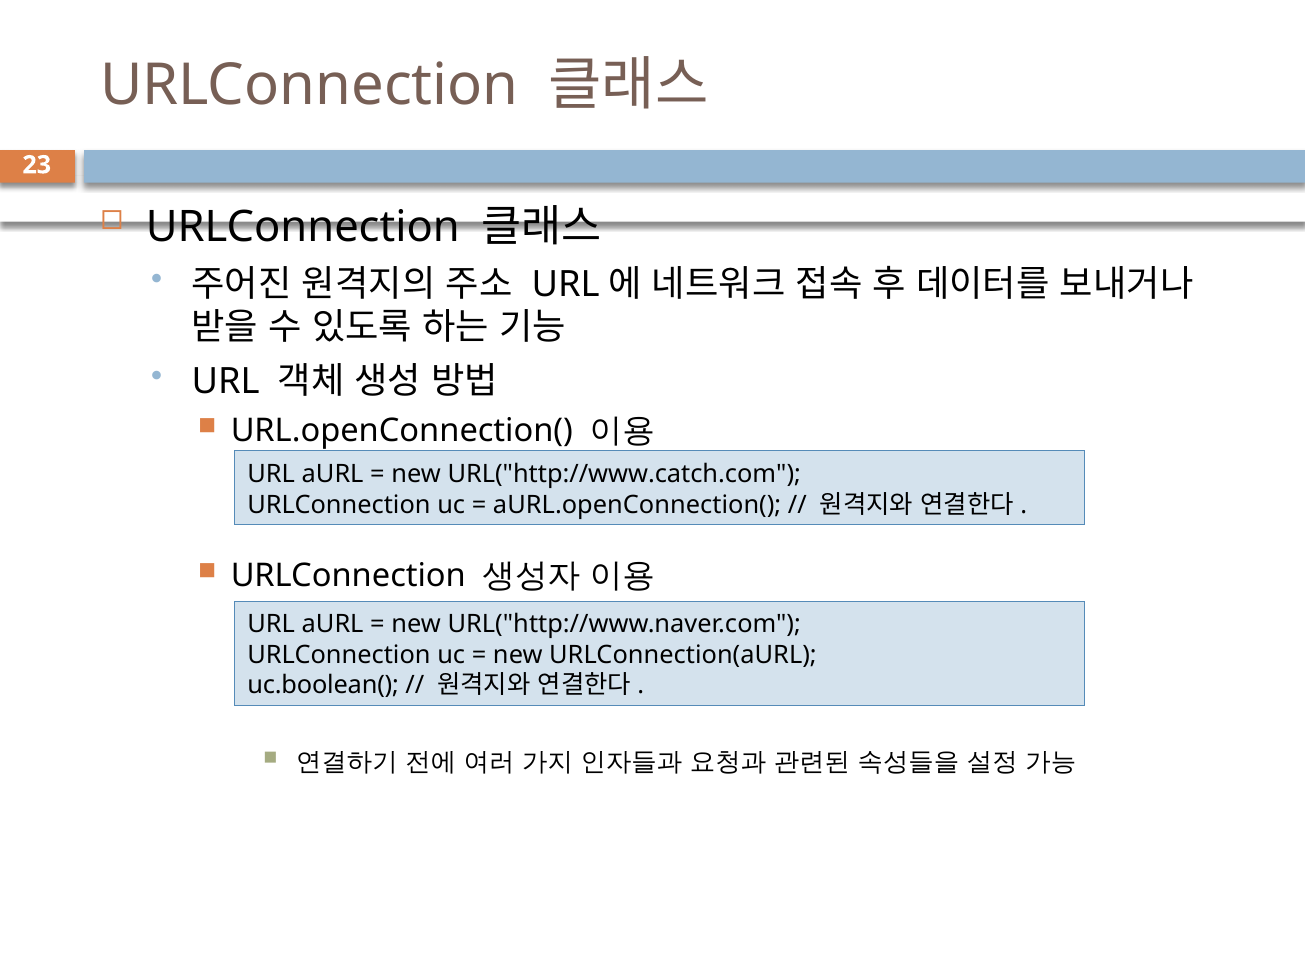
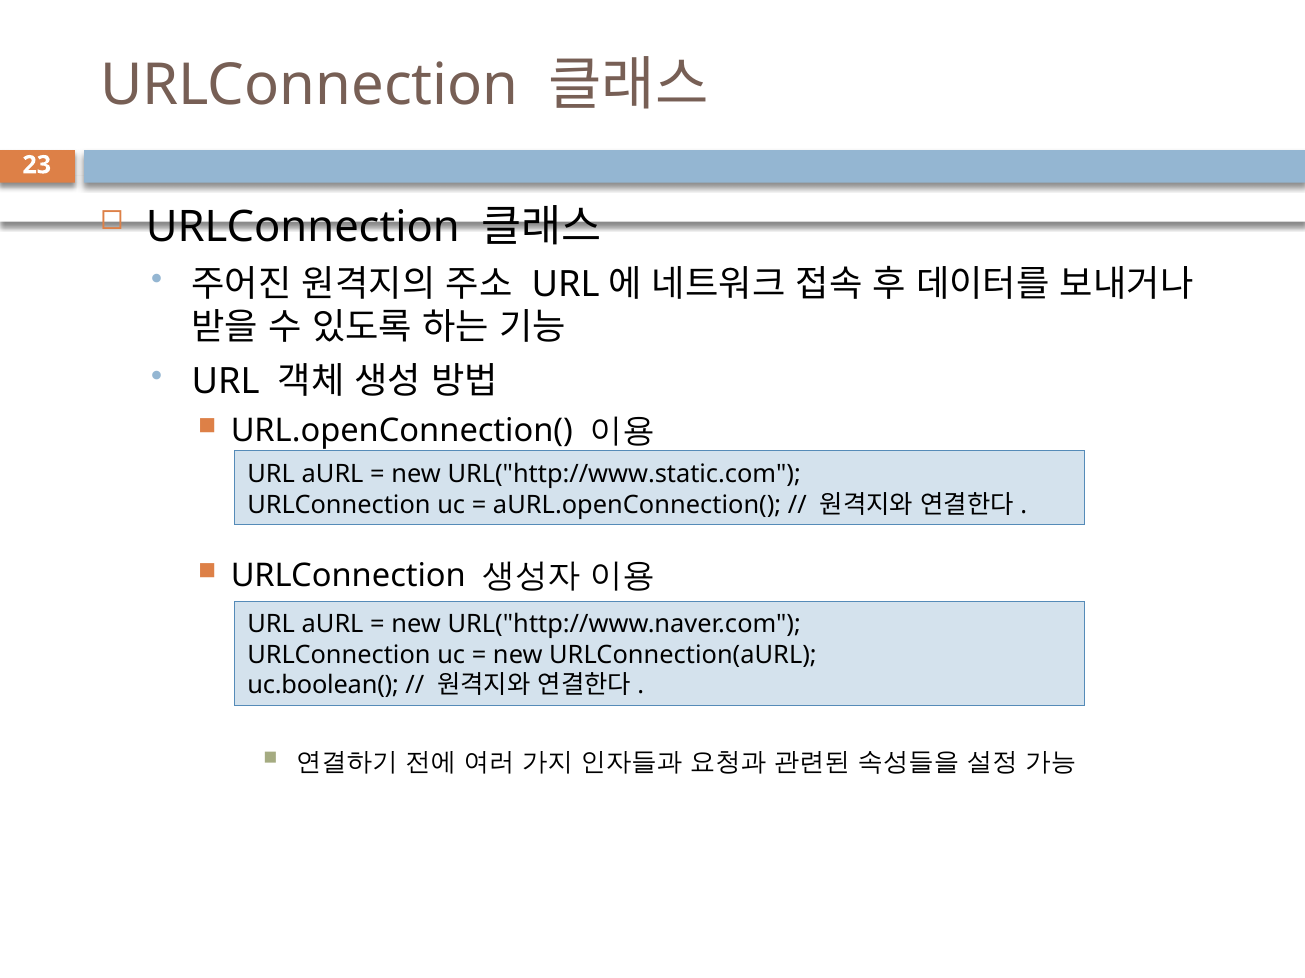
URL("http://www.catch.com: URL("http://www.catch.com -> URL("http://www.static.com
